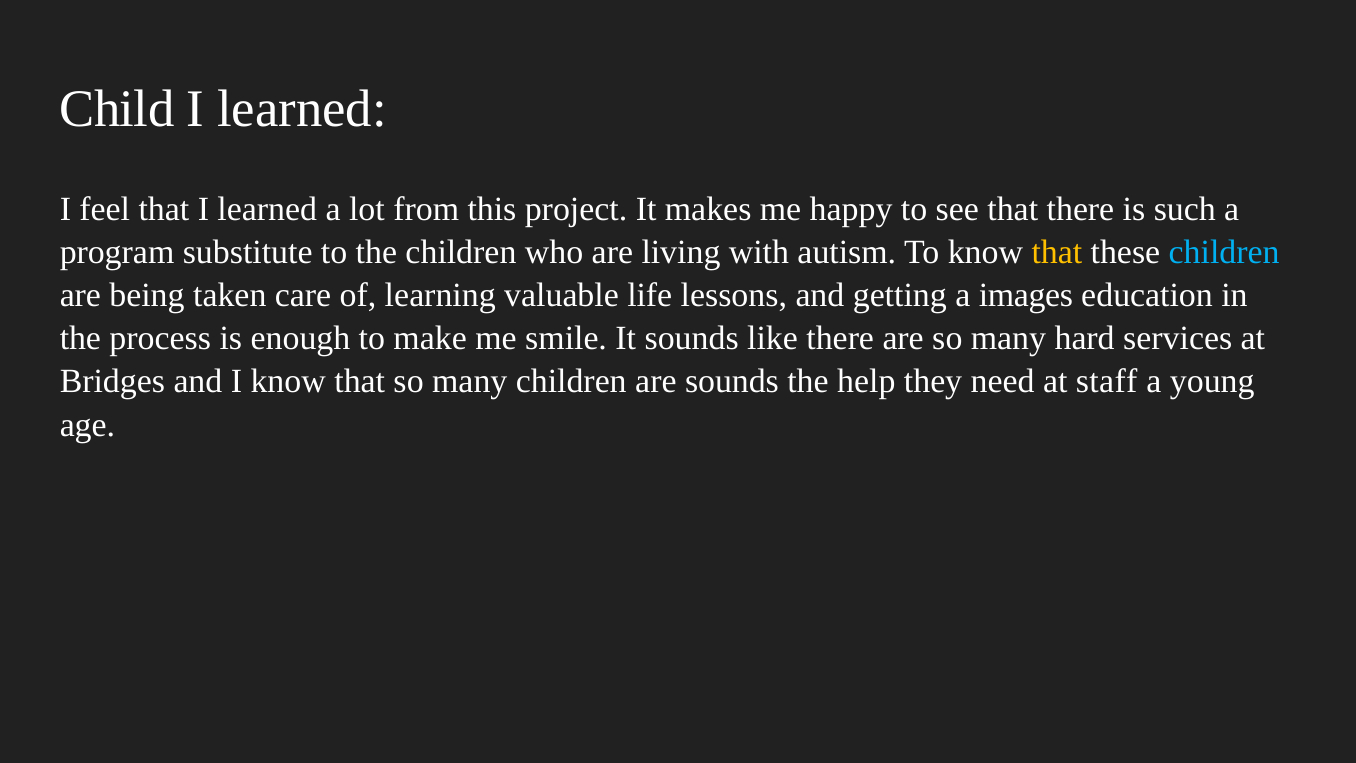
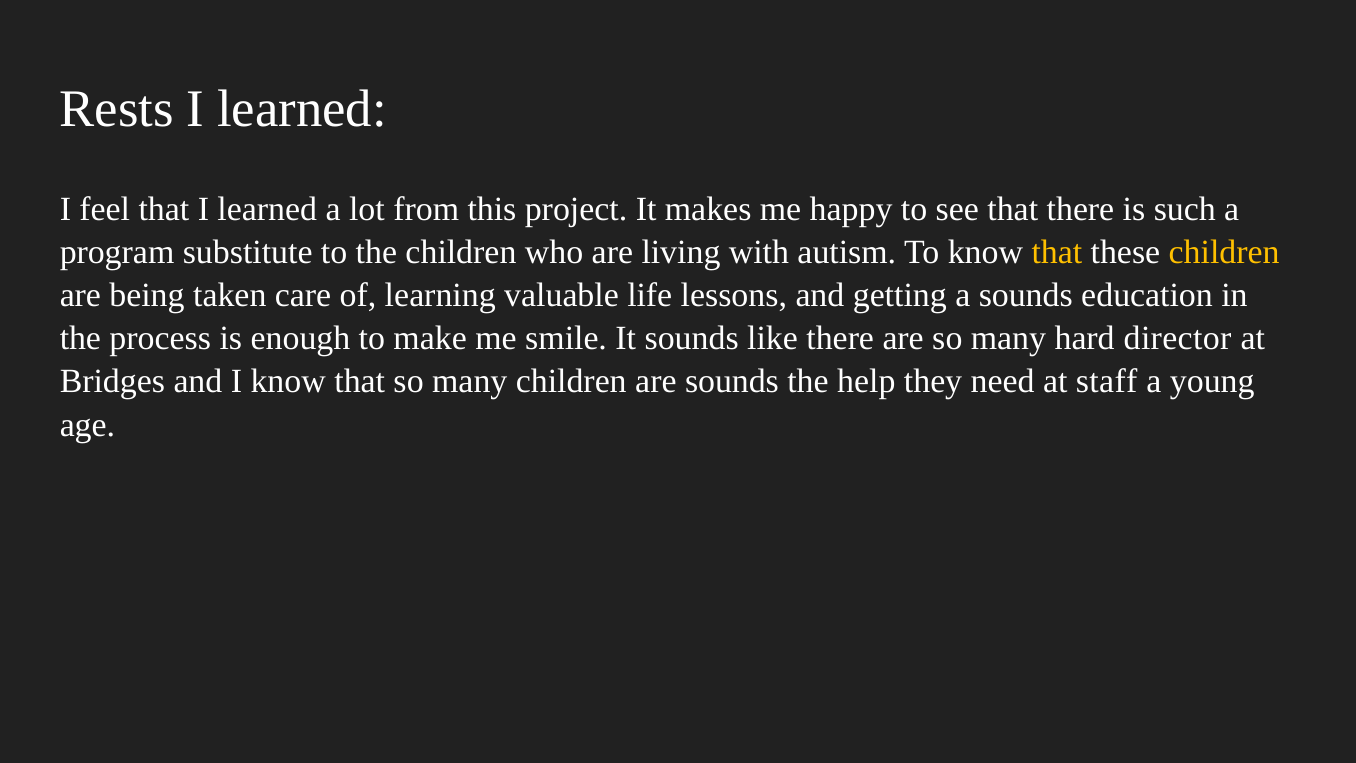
Child: Child -> Rests
children at (1224, 252) colour: light blue -> yellow
a images: images -> sounds
services: services -> director
